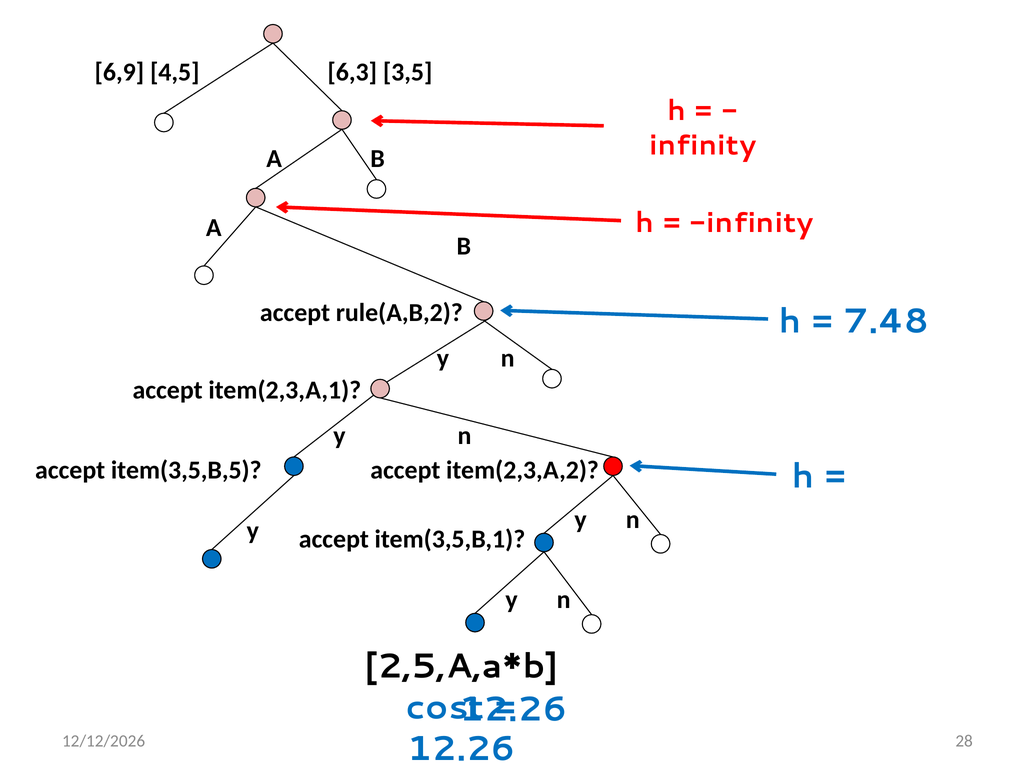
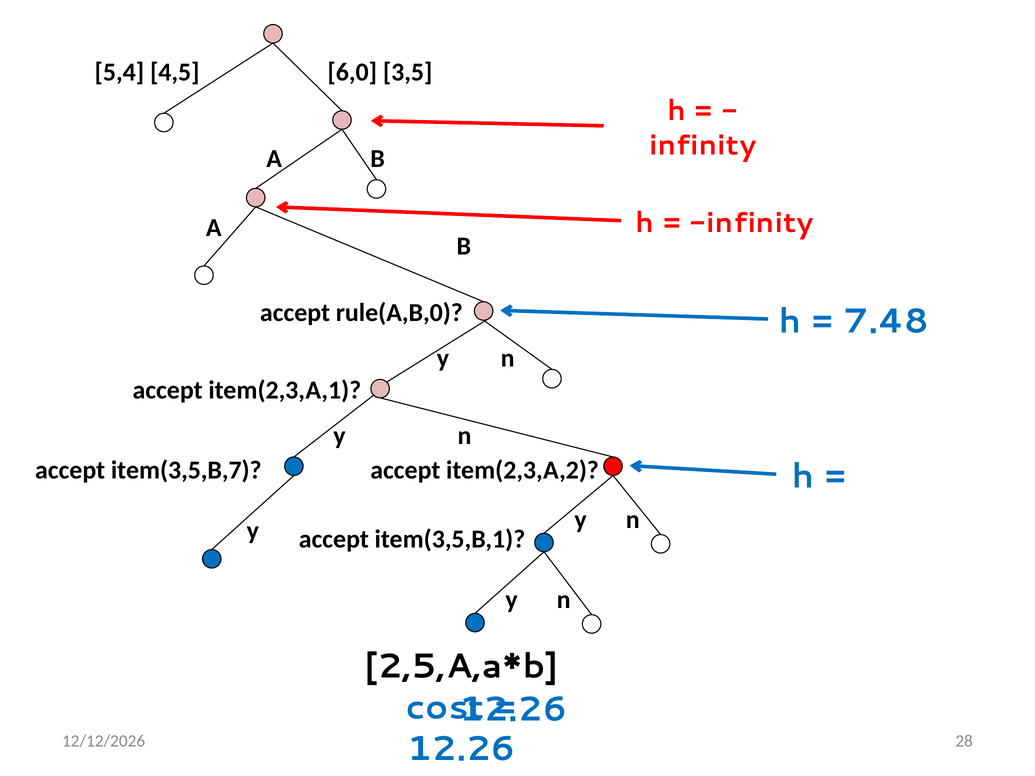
6,9: 6,9 -> 5,4
6,3: 6,3 -> 6,0
rule(A,B,2: rule(A,B,2 -> rule(A,B,0
item(3,5,B,5: item(3,5,B,5 -> item(3,5,B,7
